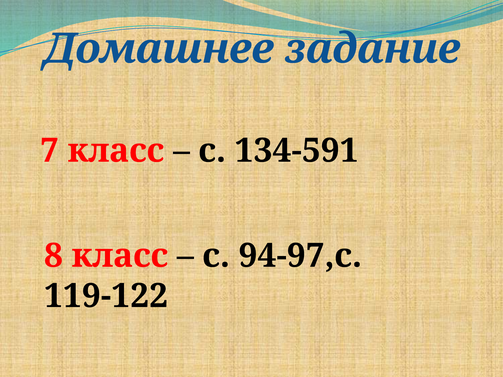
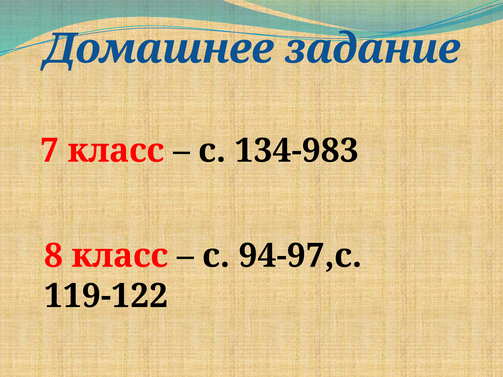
134-591: 134-591 -> 134-983
